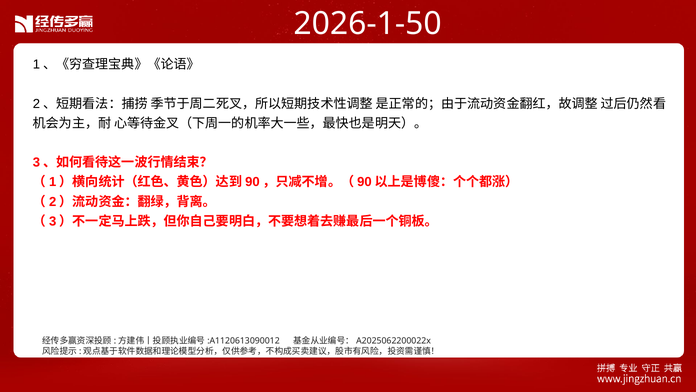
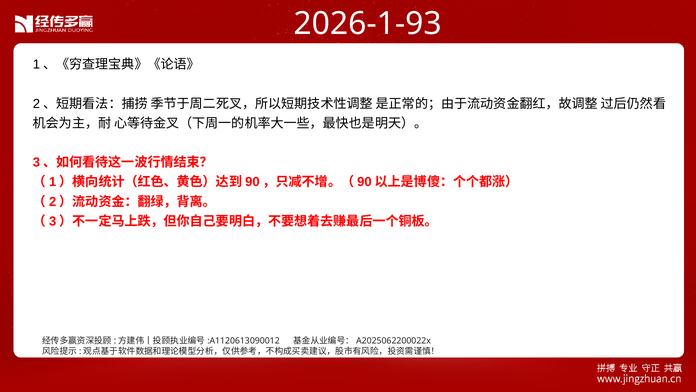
2026-1-50: 2026-1-50 -> 2026-1-93
